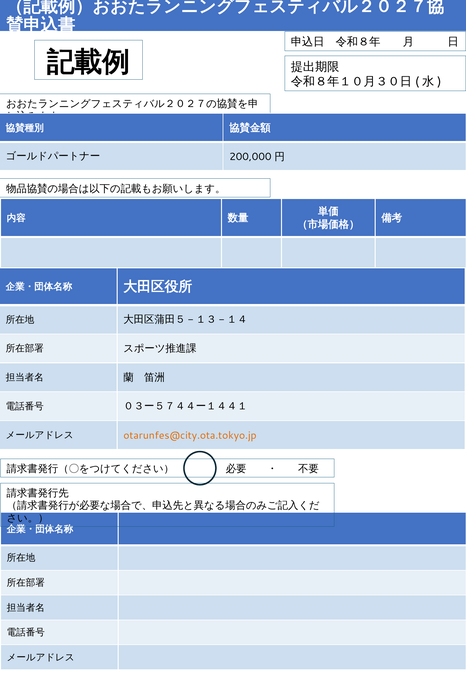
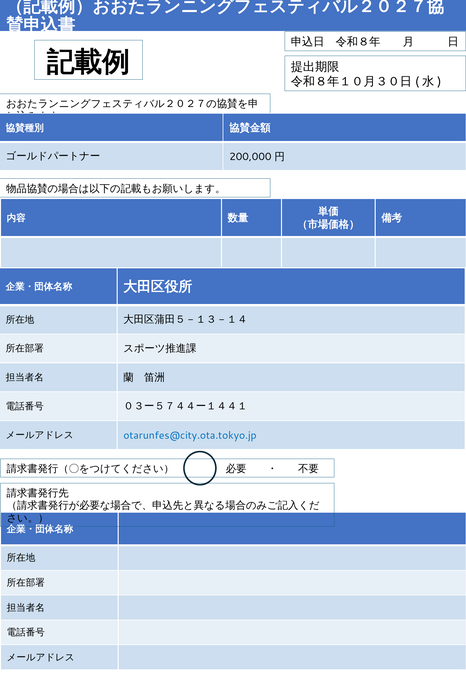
otarunfes@city.ota.tokyo.jp colour: orange -> blue
